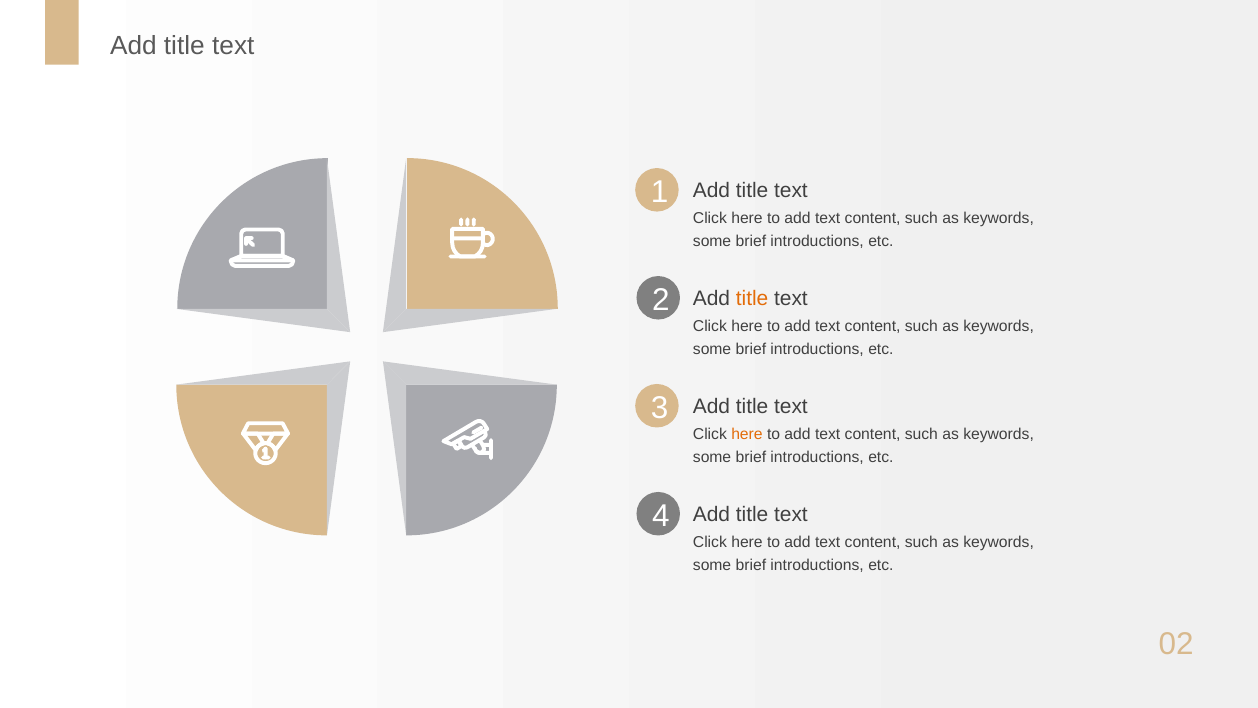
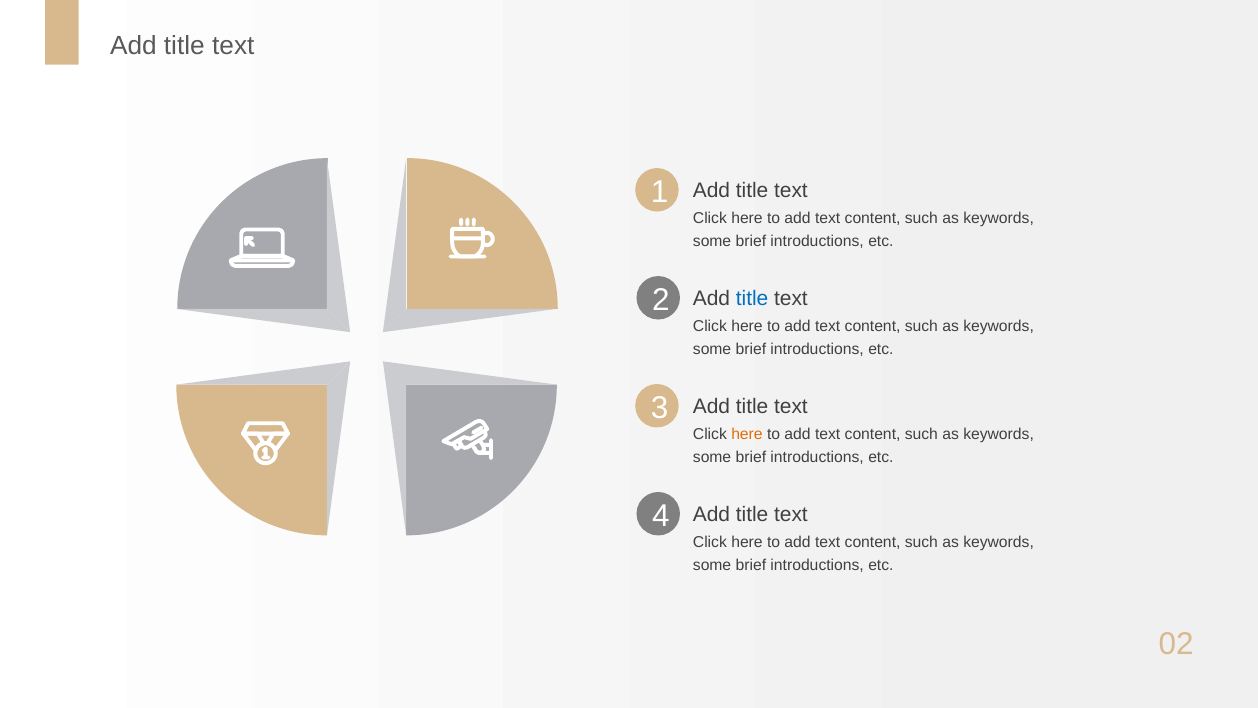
title at (752, 298) colour: orange -> blue
